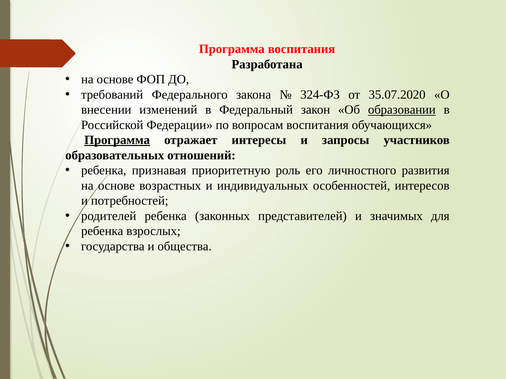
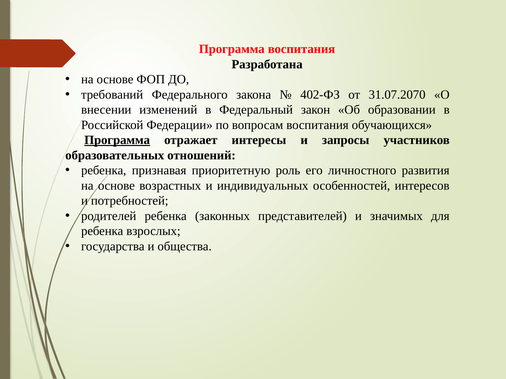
324-ФЗ: 324-ФЗ -> 402-ФЗ
35.07.2020: 35.07.2020 -> 31.07.2070
образовании underline: present -> none
